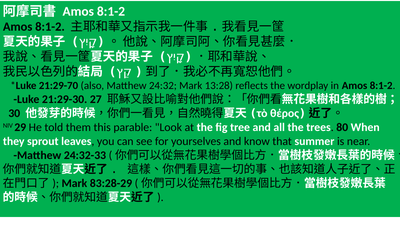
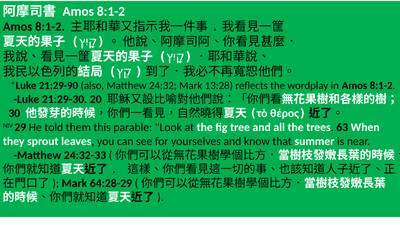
21:29-70: 21:29-70 -> 21:29-90
27: 27 -> 20
80: 80 -> 63
83:28-29: 83:28-29 -> 64:28-29
